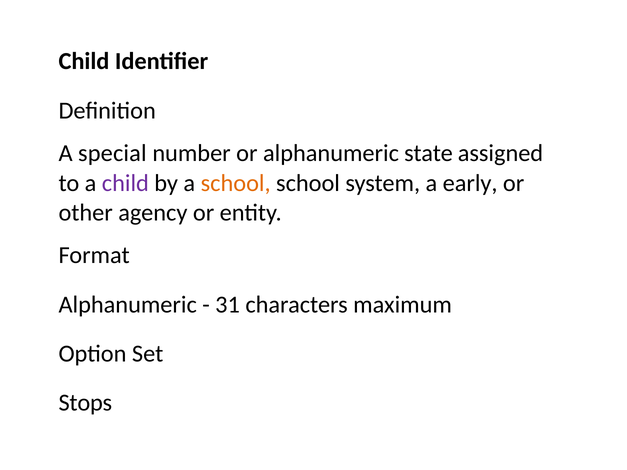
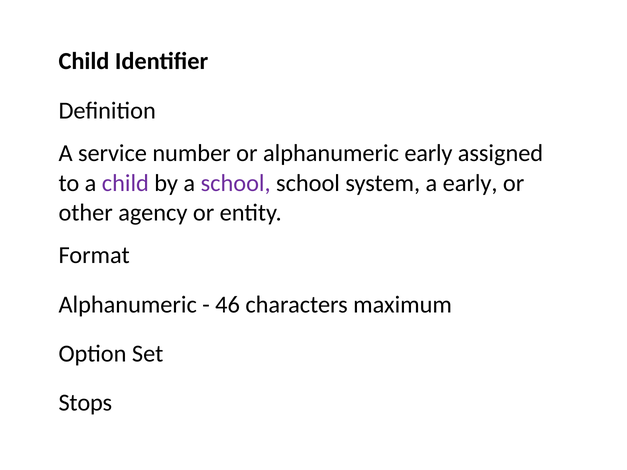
special: special -> service
alphanumeric state: state -> early
school at (236, 183) colour: orange -> purple
31: 31 -> 46
